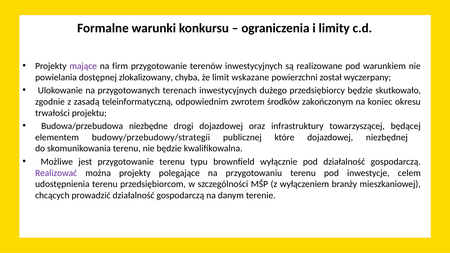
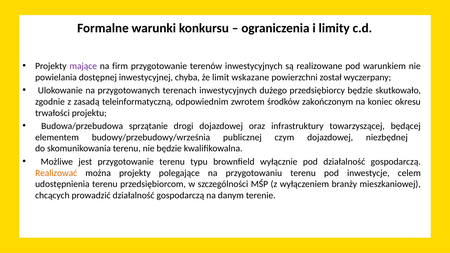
zlokalizowany: zlokalizowany -> inwestycyjnej
niezbędne: niezbędne -> sprzątanie
budowy/przebudowy/strategii: budowy/przebudowy/strategii -> budowy/przebudowy/września
które: które -> czym
Realizować colour: purple -> orange
